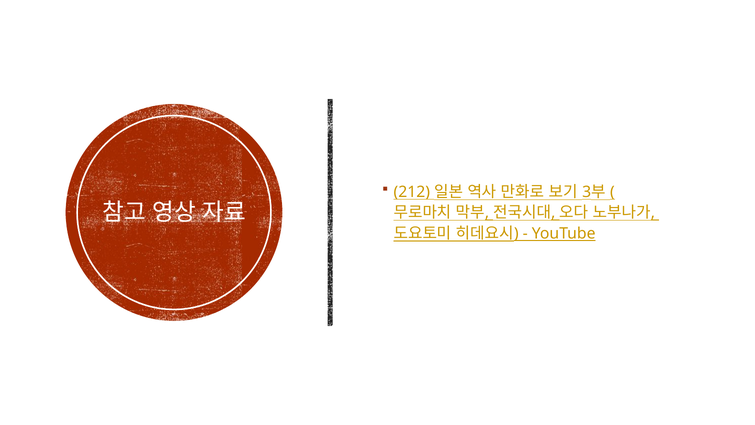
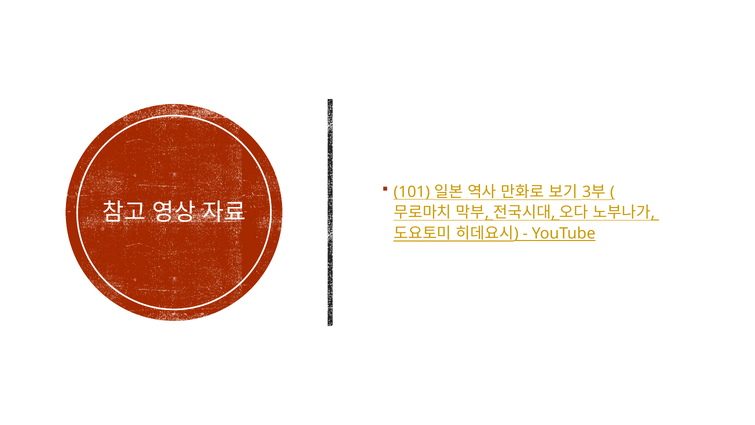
212: 212 -> 101
